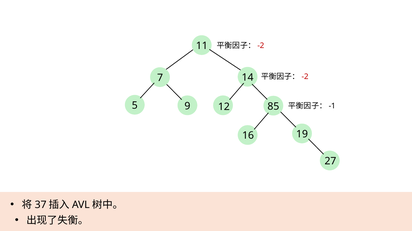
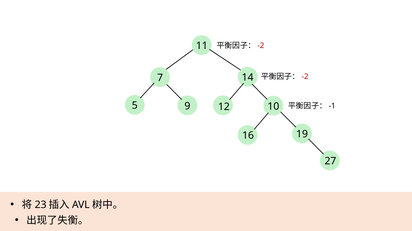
85: 85 -> 10
37: 37 -> 23
